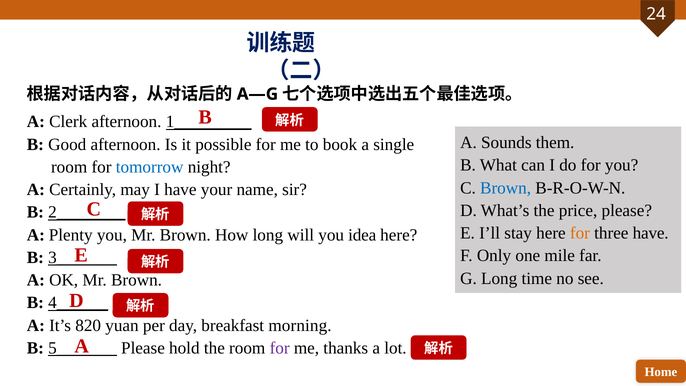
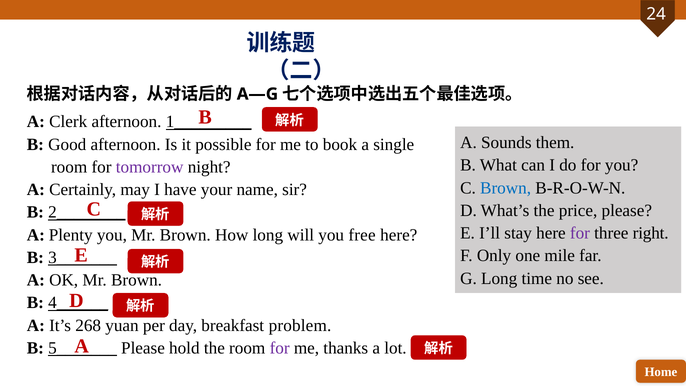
tomorrow colour: blue -> purple
for at (580, 233) colour: orange -> purple
three have: have -> right
idea: idea -> free
820: 820 -> 268
morning: morning -> problem
